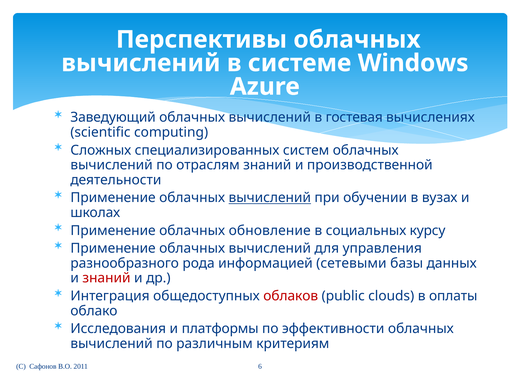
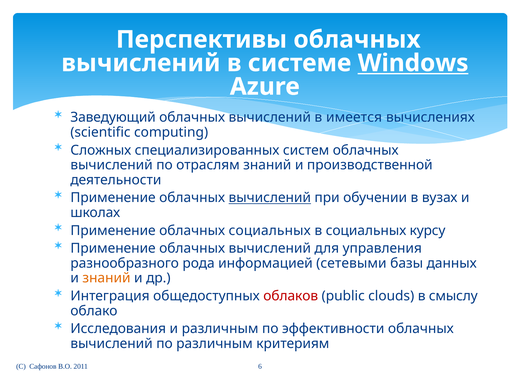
Windows underline: none -> present
гостевая: гостевая -> имеется
облачных обновление: обновление -> социальных
знаний at (106, 278) colour: red -> orange
оплаты: оплаты -> смыслу
и платформы: платформы -> различным
